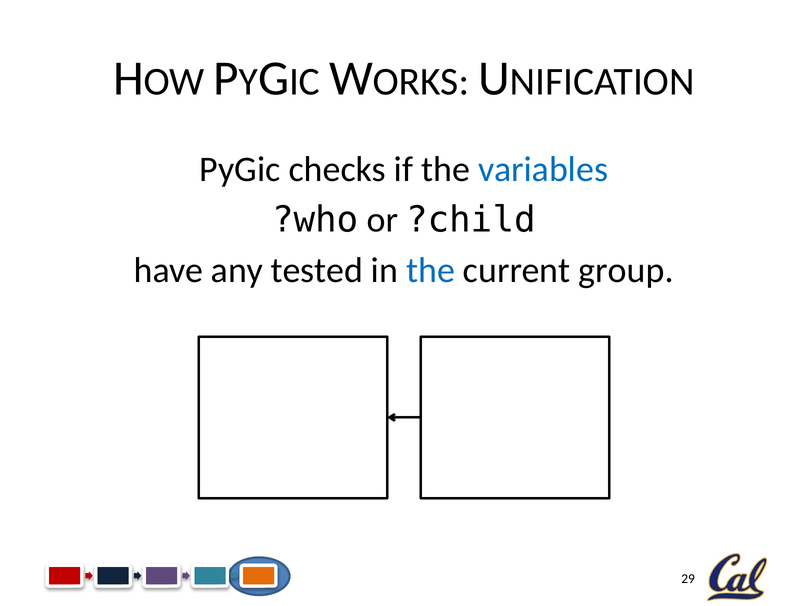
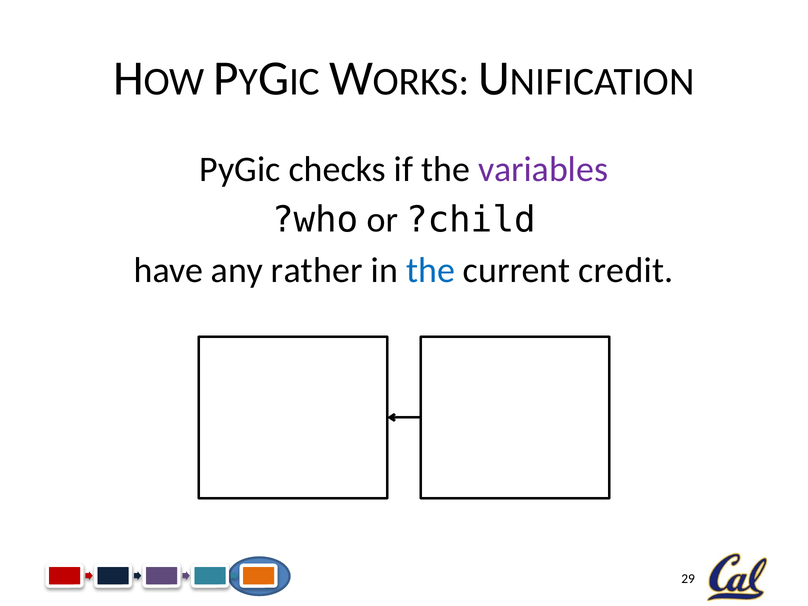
variables colour: blue -> purple
tested: tested -> rather
group: group -> credit
